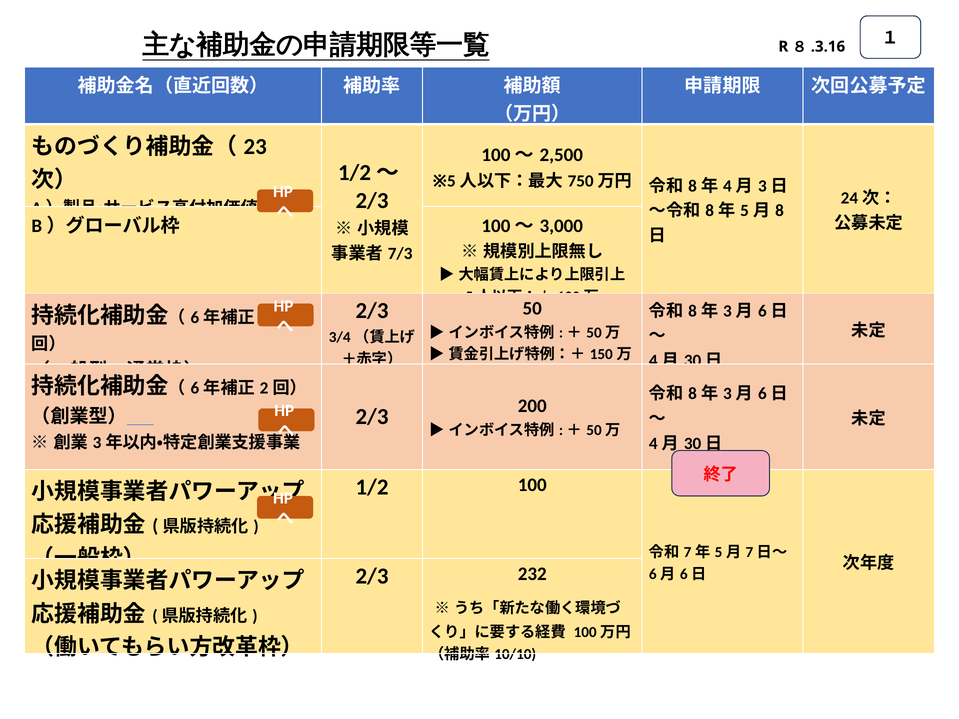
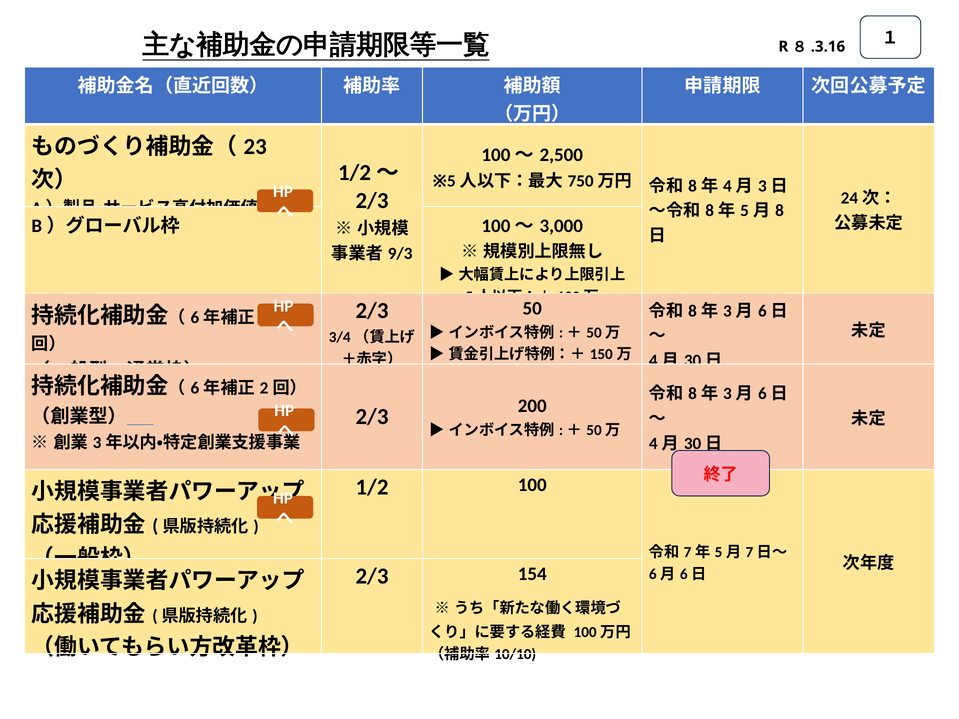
7/3: 7/3 -> 9/3
232: 232 -> 154
